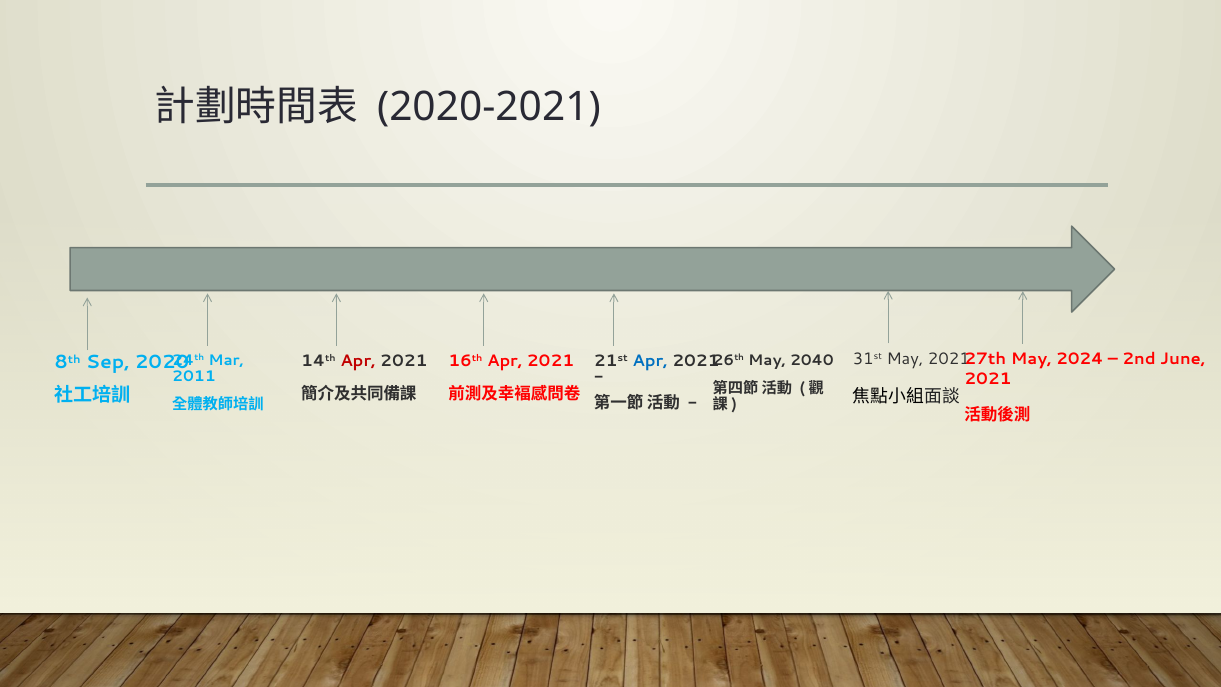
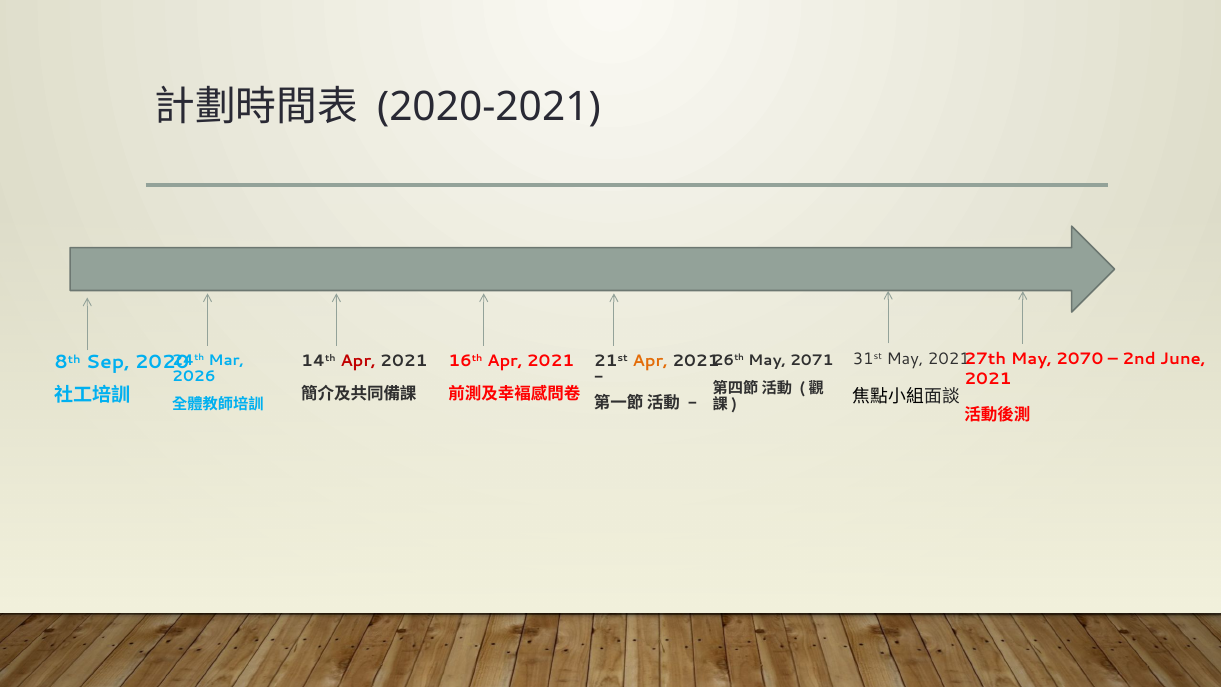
2024: 2024 -> 2070
Apr at (650, 361) colour: blue -> orange
2040: 2040 -> 2071
2011: 2011 -> 2026
